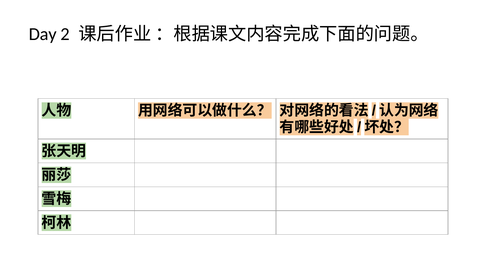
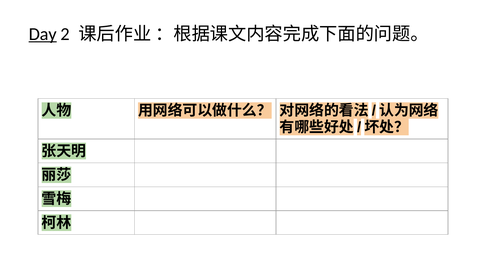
Day underline: none -> present
